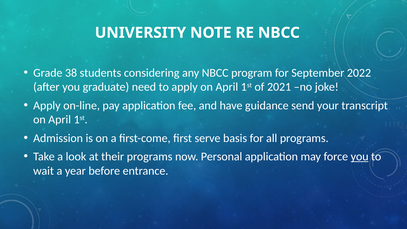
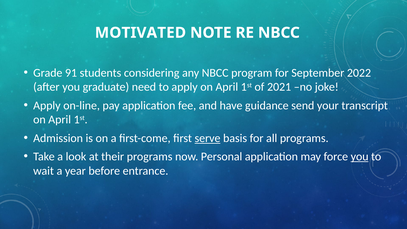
UNIVERSITY: UNIVERSITY -> MOTIVATED
38: 38 -> 91
serve underline: none -> present
